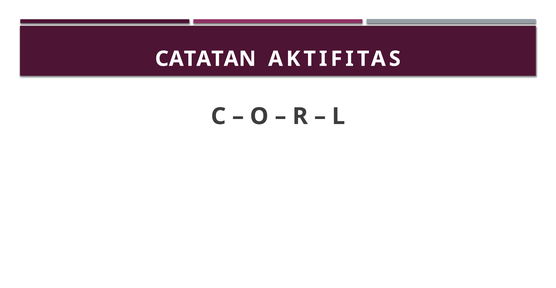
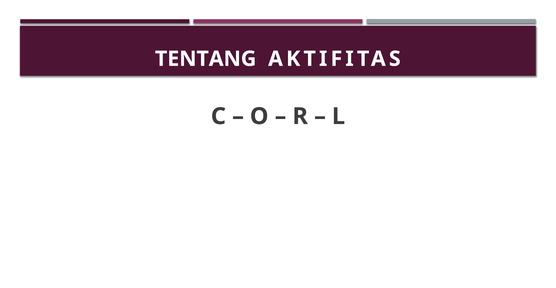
CATATAN: CATATAN -> TENTANG
